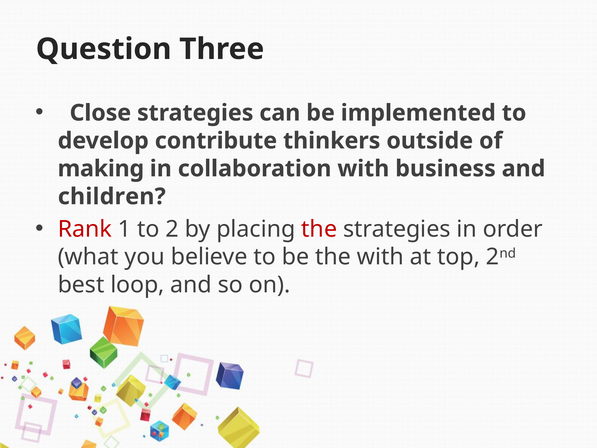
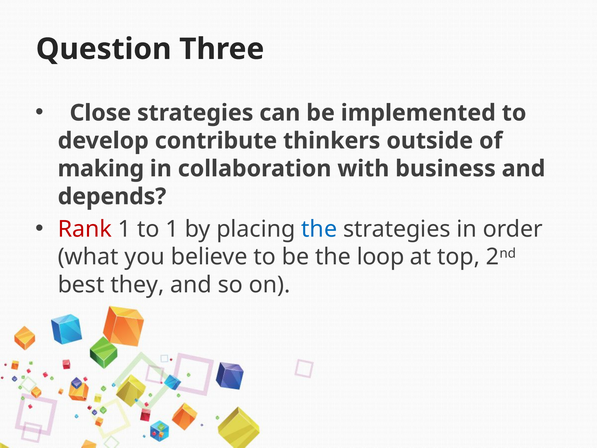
children: children -> depends
to 2: 2 -> 1
the at (319, 229) colour: red -> blue
the with: with -> loop
loop: loop -> they
